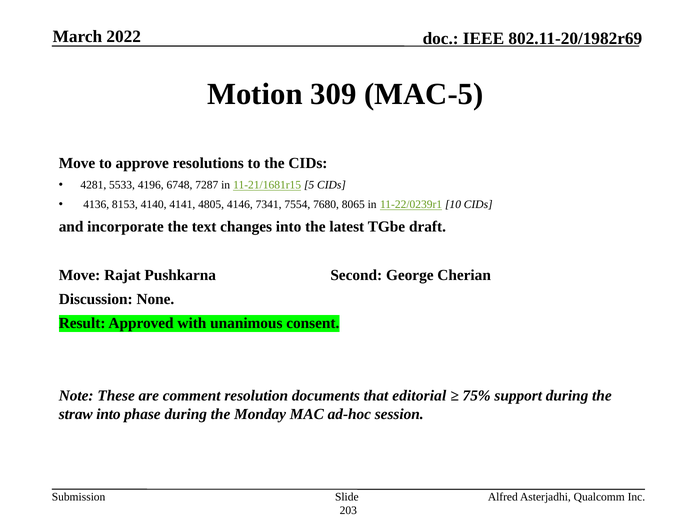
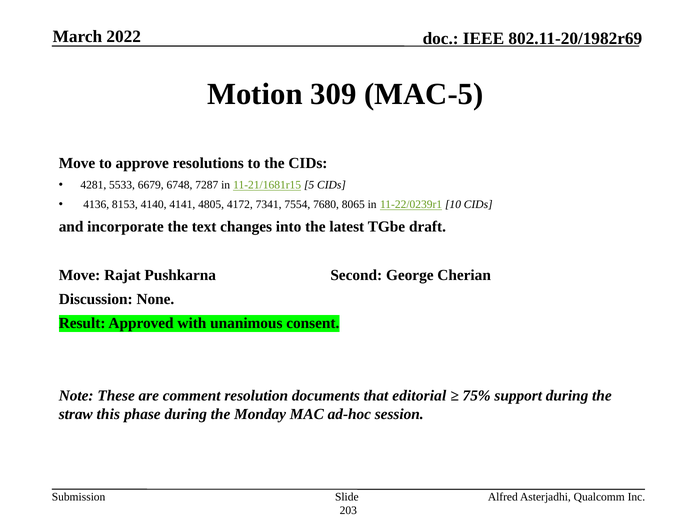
4196: 4196 -> 6679
4146: 4146 -> 4172
straw into: into -> this
